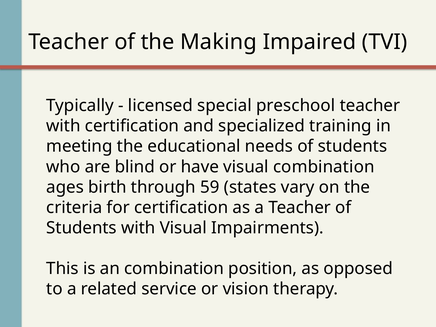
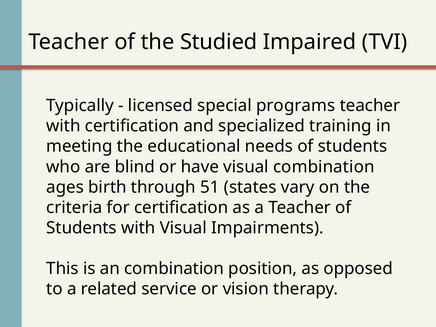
Making: Making -> Studied
preschool: preschool -> programs
59: 59 -> 51
